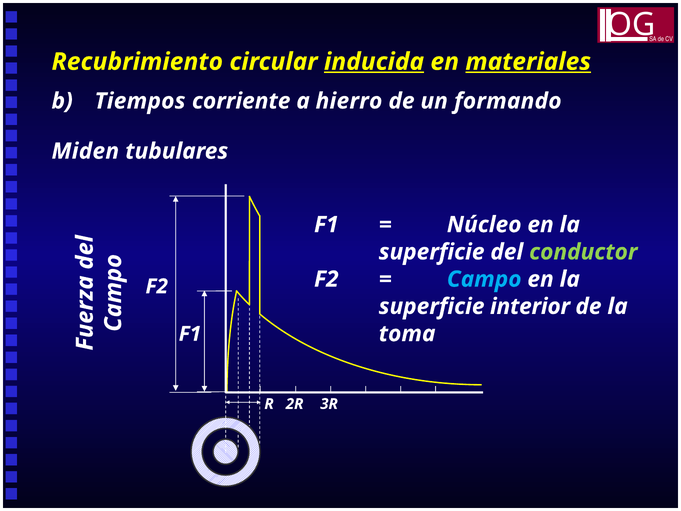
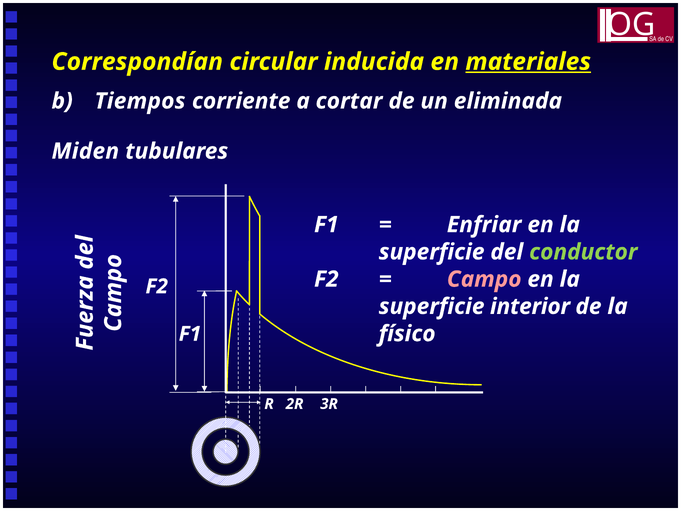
Recubrimiento: Recubrimiento -> Correspondían
inducida underline: present -> none
hierro: hierro -> cortar
formando: formando -> eliminada
Núcleo: Núcleo -> Enfriar
Campo colour: light blue -> pink
toma: toma -> físico
